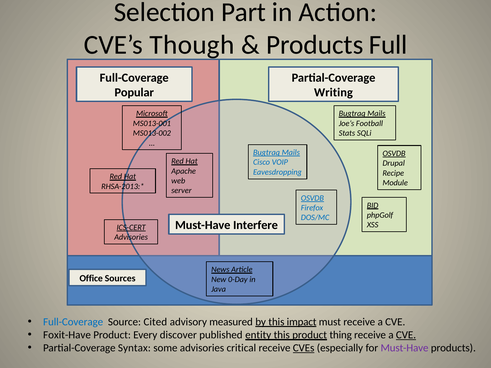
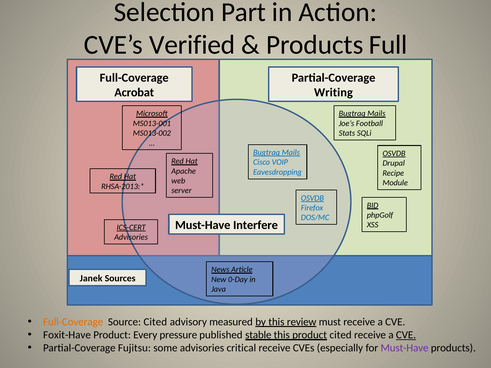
Though: Though -> Verified
Popular: Popular -> Acrobat
Office: Office -> Janek
Full-Coverage at (73, 322) colour: blue -> orange
impact: impact -> review
discover: discover -> pressure
entity: entity -> stable
product thing: thing -> cited
Syntax: Syntax -> Fujitsu
CVEs underline: present -> none
